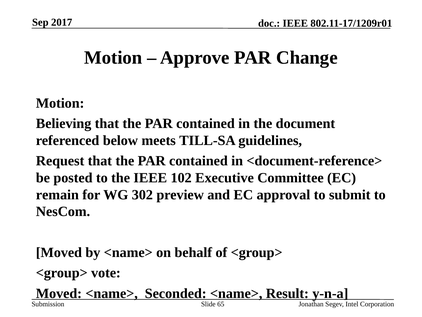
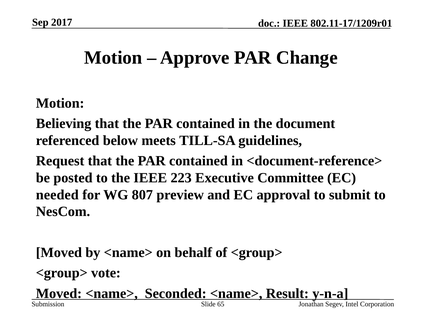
102: 102 -> 223
remain: remain -> needed
302: 302 -> 807
